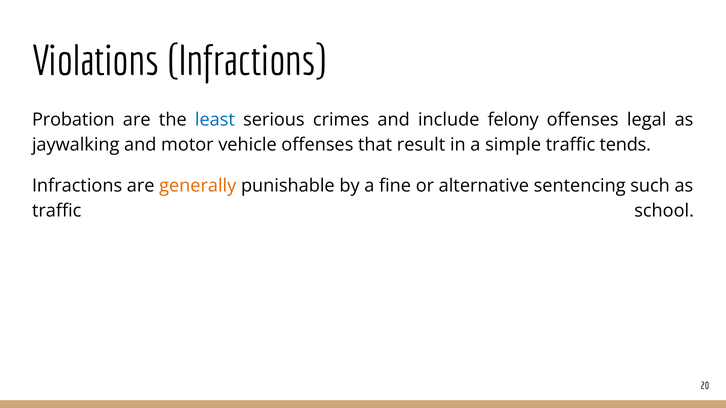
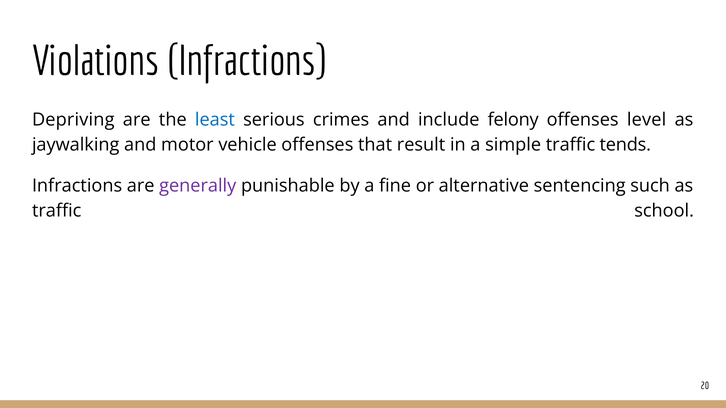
Probation: Probation -> Depriving
legal: legal -> level
generally colour: orange -> purple
